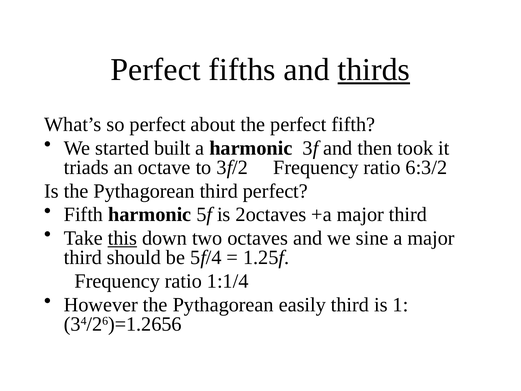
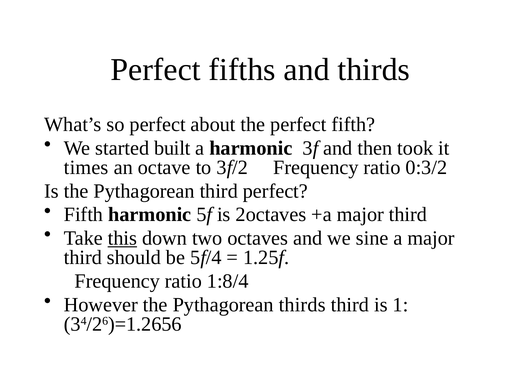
thirds at (374, 70) underline: present -> none
triads: triads -> times
6:3/2: 6:3/2 -> 0:3/2
1:1/4: 1:1/4 -> 1:8/4
Pythagorean easily: easily -> thirds
